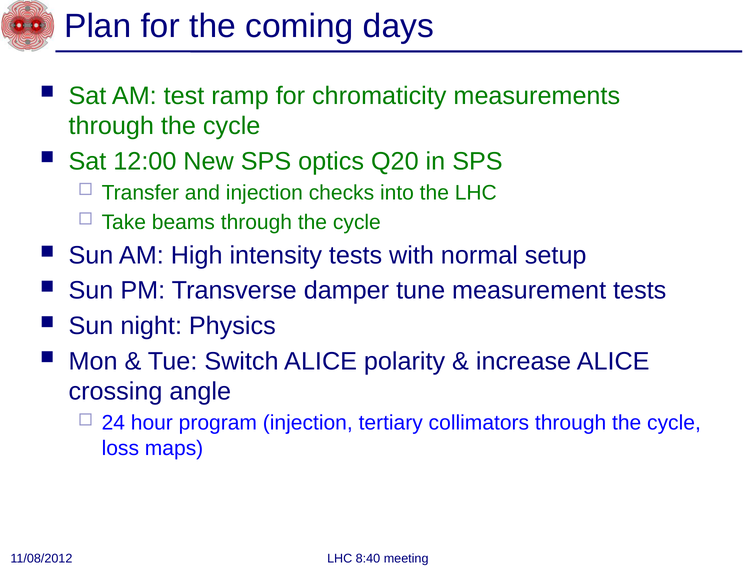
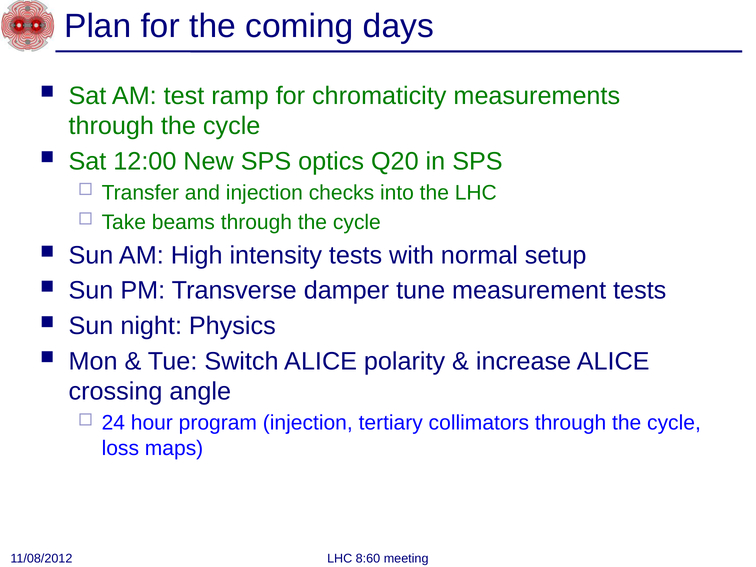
8:40: 8:40 -> 8:60
